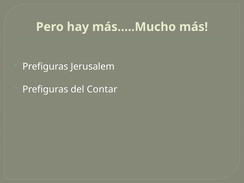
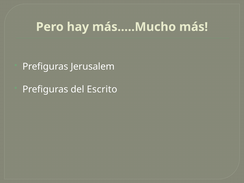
Contar: Contar -> Escrito
